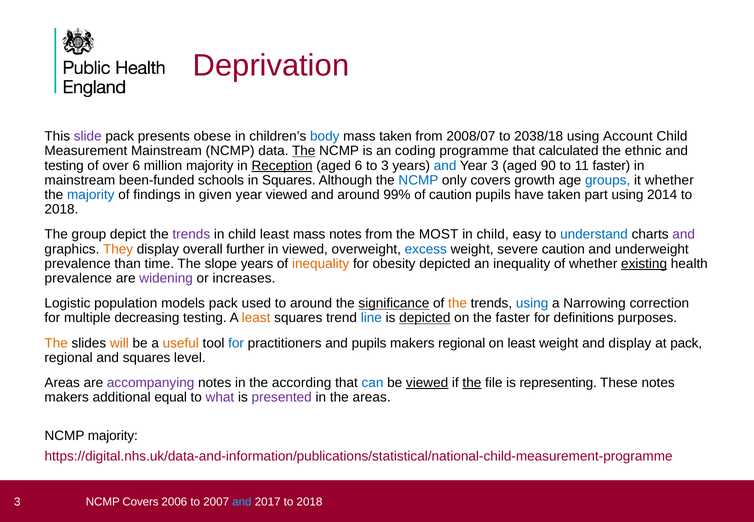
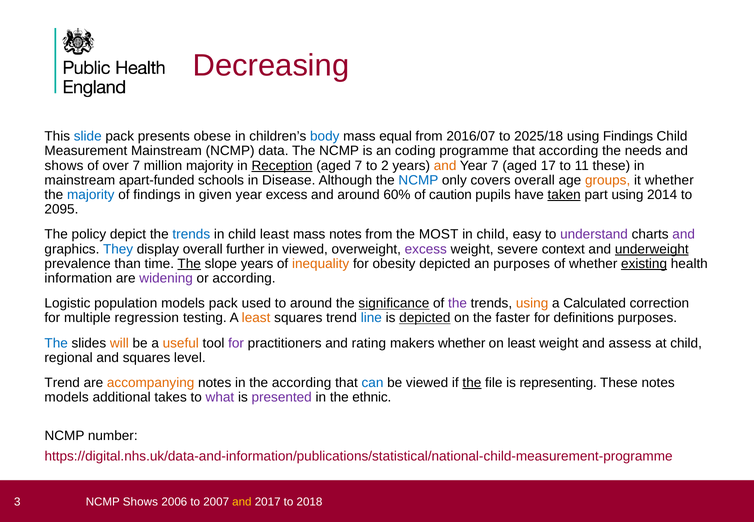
Deprivation: Deprivation -> Decreasing
slide colour: purple -> blue
mass taken: taken -> equal
2008/07: 2008/07 -> 2016/07
2038/18: 2038/18 -> 2025/18
using Account: Account -> Findings
The at (304, 151) underline: present -> none
that calculated: calculated -> according
ethnic: ethnic -> needs
testing at (64, 166): testing -> shows
over 6: 6 -> 7
aged 6: 6 -> 7
to 3: 3 -> 2
and at (445, 166) colour: blue -> orange
Year 3: 3 -> 7
90: 90 -> 17
11 faster: faster -> these
been-funded: been-funded -> apart-funded
in Squares: Squares -> Disease
covers growth: growth -> overall
groups colour: blue -> orange
year viewed: viewed -> excess
99%: 99% -> 60%
taken at (564, 195) underline: none -> present
2018 at (61, 209): 2018 -> 2095
group: group -> policy
trends at (191, 234) colour: purple -> blue
understand colour: blue -> purple
They colour: orange -> blue
excess at (426, 249) colour: blue -> purple
severe caution: caution -> context
underweight underline: none -> present
The at (189, 264) underline: none -> present
an inequality: inequality -> purposes
prevalence at (78, 278): prevalence -> information
or increases: increases -> according
the at (458, 303) colour: orange -> purple
using at (532, 303) colour: blue -> orange
Narrowing: Narrowing -> Calculated
decreasing: decreasing -> regression
The at (56, 343) colour: orange -> blue
for at (236, 343) colour: blue -> purple
and pupils: pupils -> rating
makers regional: regional -> whether
and display: display -> assess
at pack: pack -> child
Areas at (62, 383): Areas -> Trend
accompanying colour: purple -> orange
viewed at (427, 383) underline: present -> none
makers at (67, 397): makers -> models
equal: equal -> takes
the areas: areas -> ethnic
NCMP majority: majority -> number
NCMP Covers: Covers -> Shows
and at (242, 502) colour: light blue -> yellow
